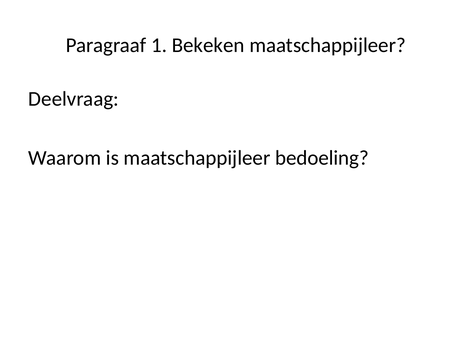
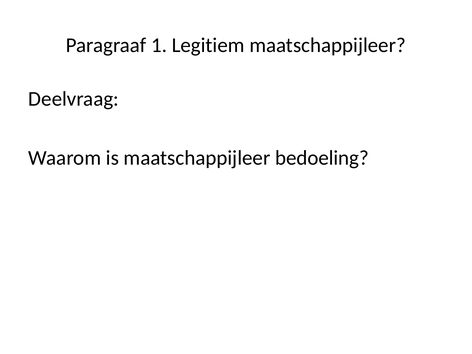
Bekeken: Bekeken -> Legitiem
